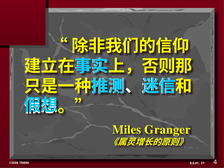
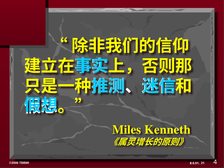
Granger: Granger -> Kenneth
